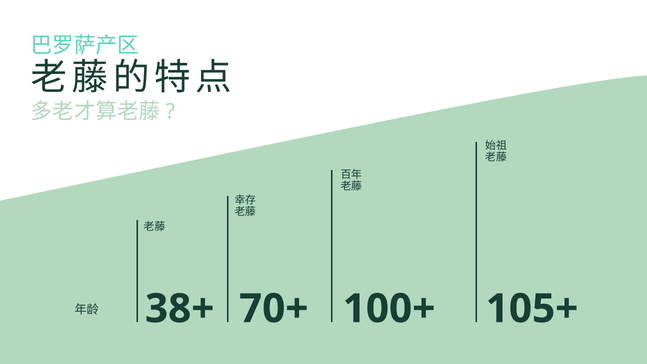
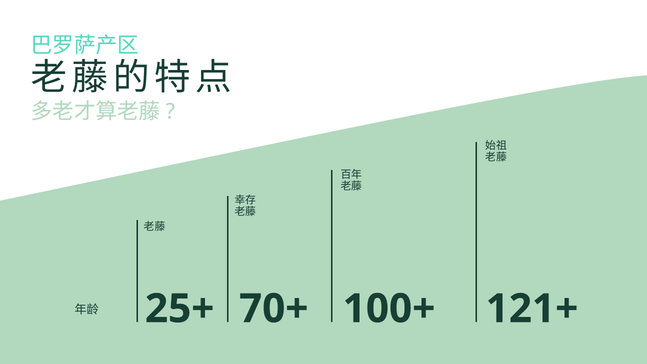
38+: 38+ -> 25+
105+: 105+ -> 121+
